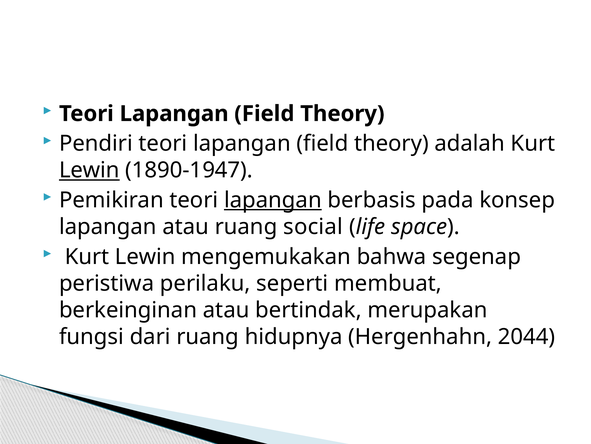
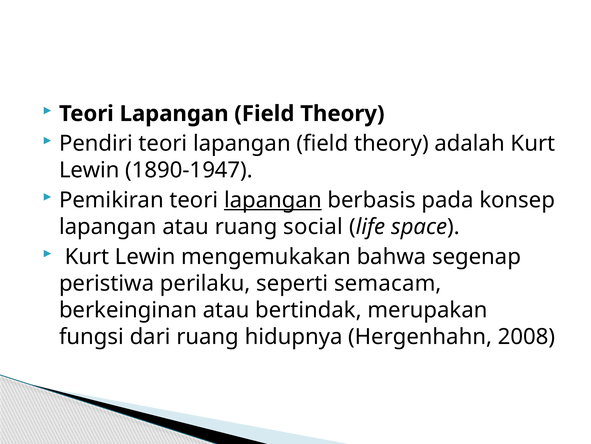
Lewin at (89, 170) underline: present -> none
membuat: membuat -> semacam
2044: 2044 -> 2008
